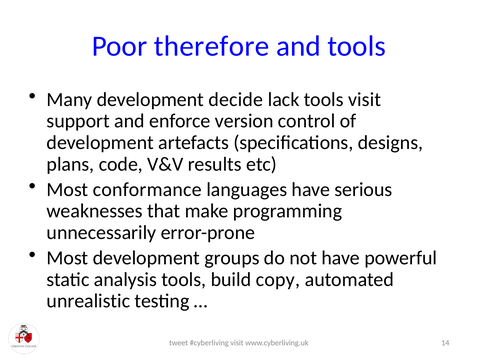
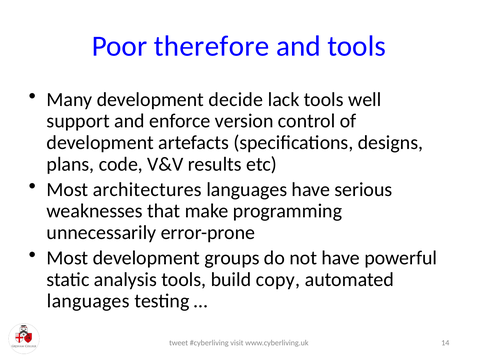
tools visit: visit -> well
conformance: conformance -> architectures
unrealistic at (88, 301): unrealistic -> languages
